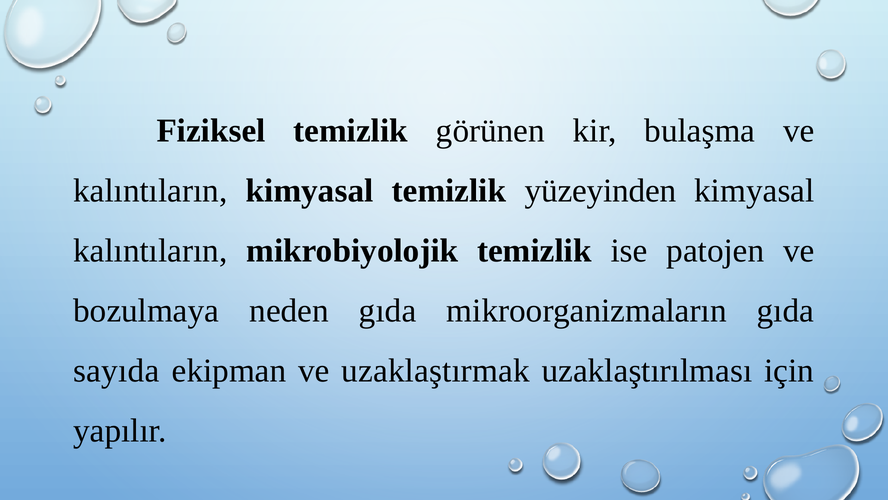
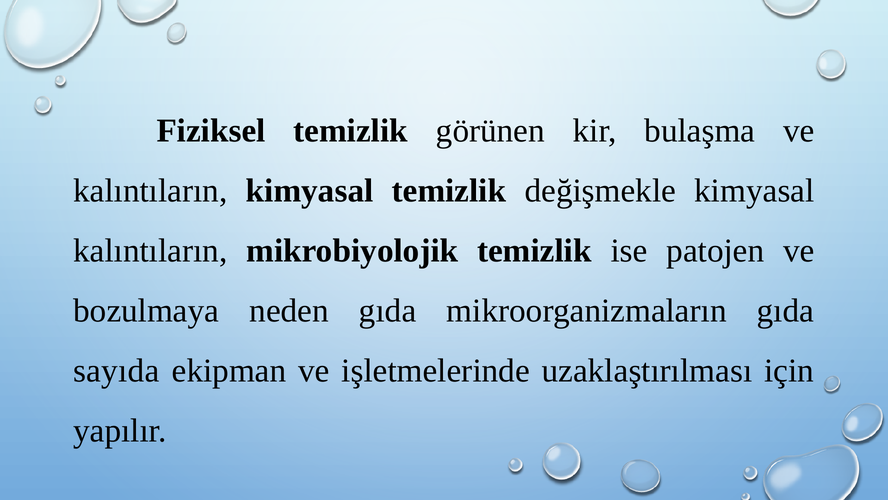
yüzeyinden: yüzeyinden -> değişmekle
uzaklaştırmak: uzaklaştırmak -> işletmelerinde
